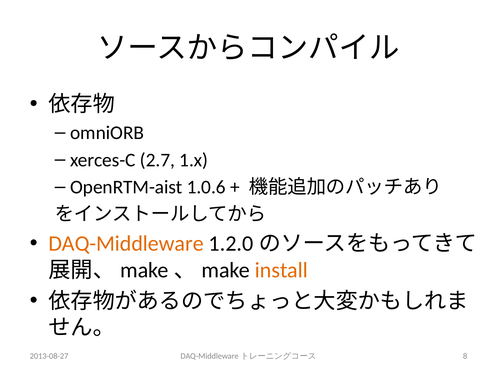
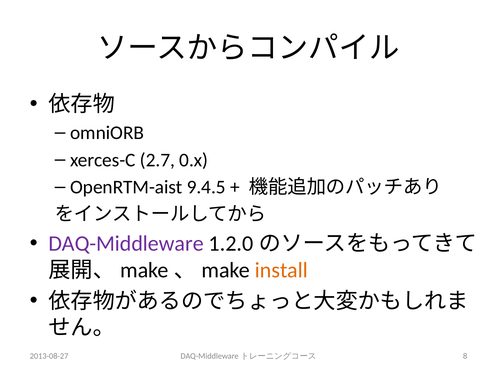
1.x: 1.x -> 0.x
1.0.6: 1.0.6 -> 9.4.5
DAQ-Middleware at (126, 244) colour: orange -> purple
